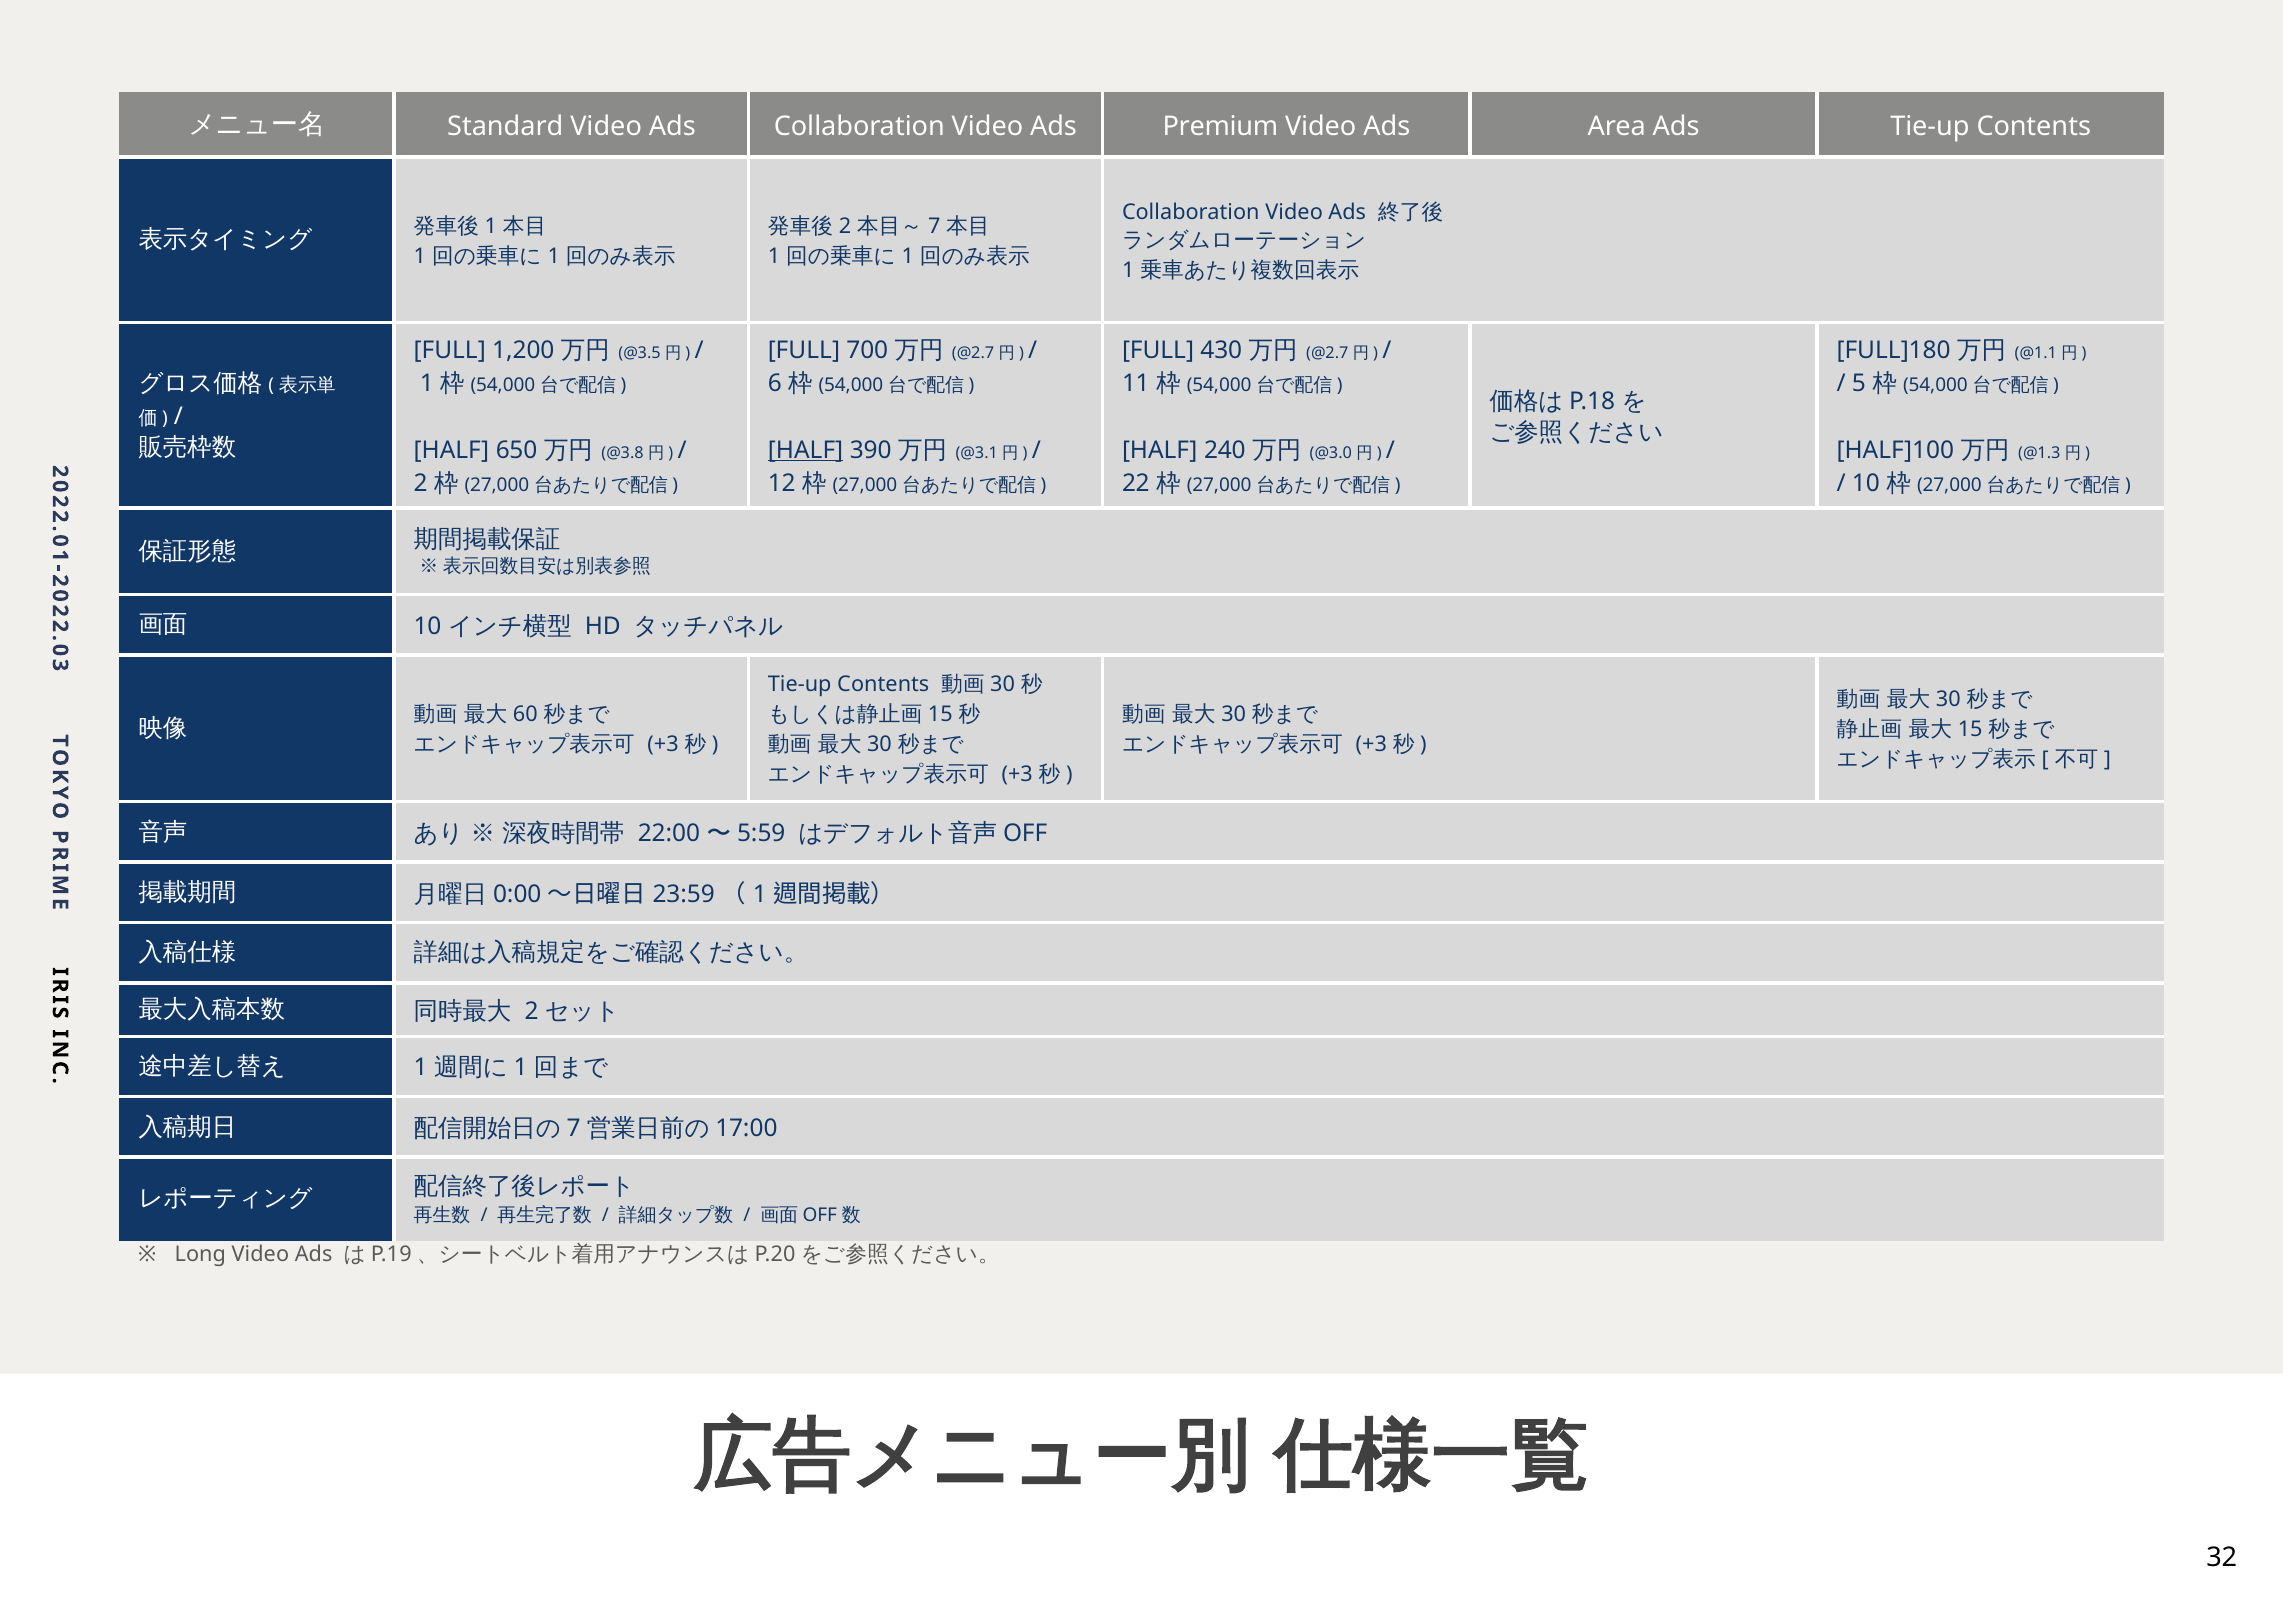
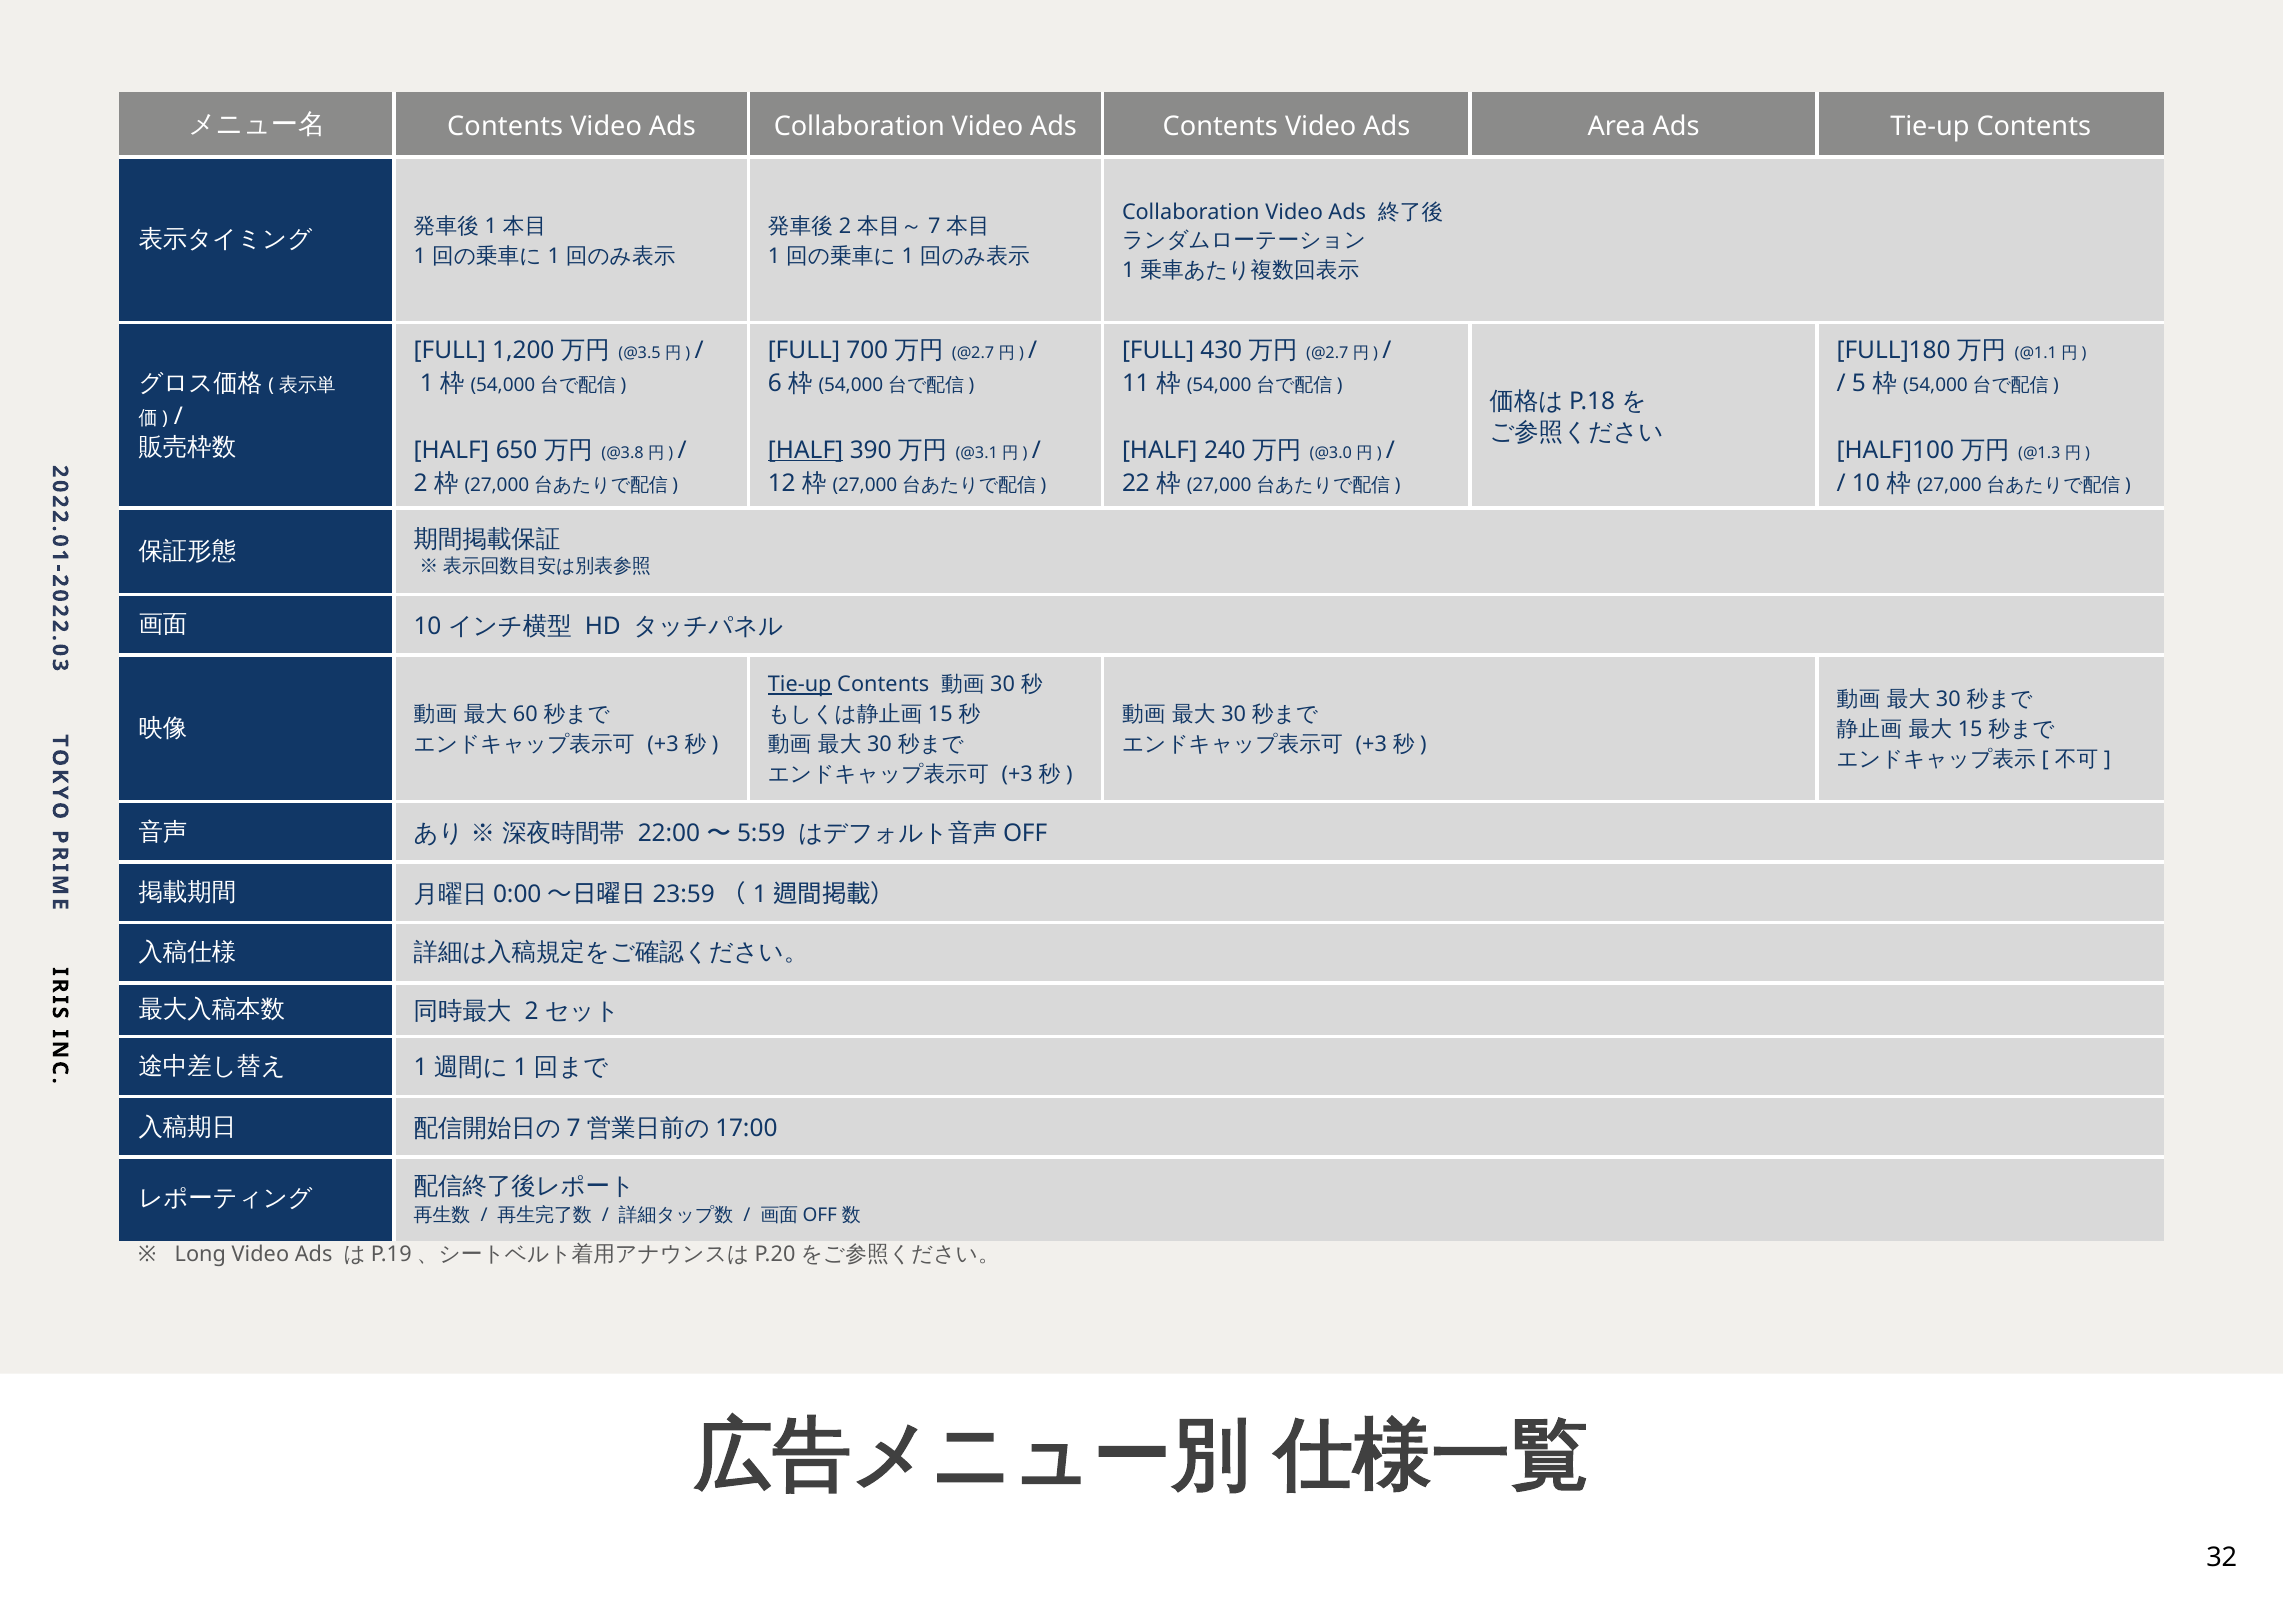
Standard at (505, 126): Standard -> Contents
Ads Premium: Premium -> Contents
Tie-up at (800, 685) underline: none -> present
